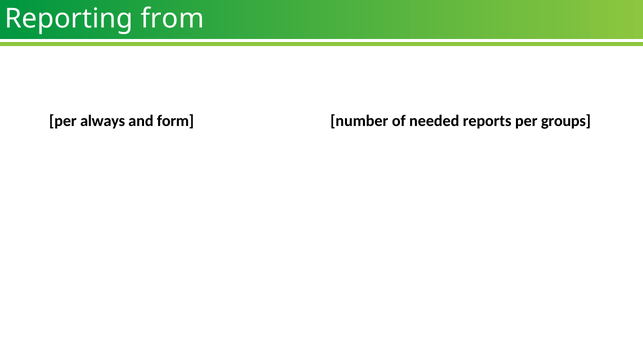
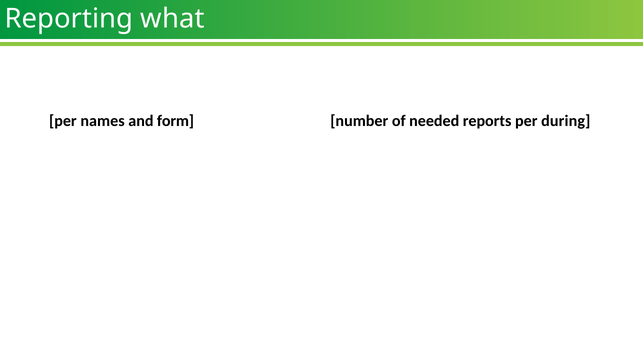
from: from -> what
always: always -> names
groups: groups -> during
